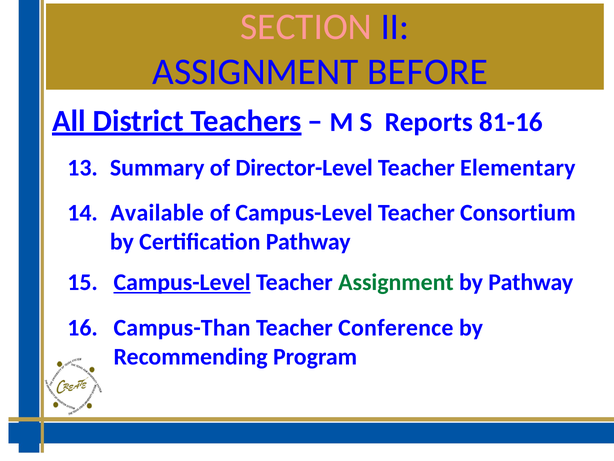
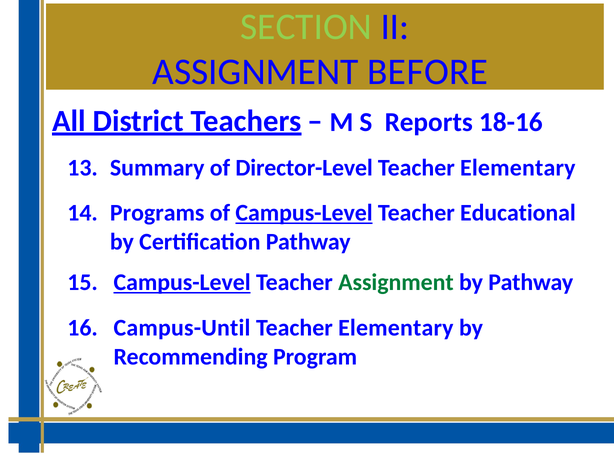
SECTION colour: pink -> light green
81-16: 81-16 -> 18-16
Available: Available -> Programs
Campus-Level at (304, 213) underline: none -> present
Consortium: Consortium -> Educational
Campus-Than: Campus-Than -> Campus-Until
Conference at (396, 328): Conference -> Elementary
